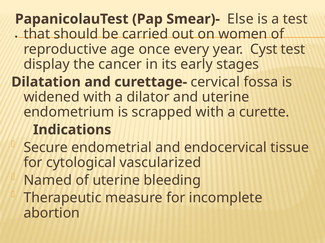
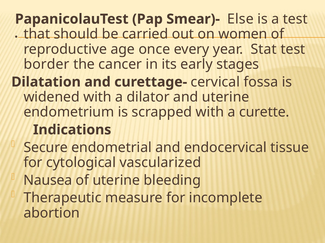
Cyst: Cyst -> Stat
display: display -> border
Named: Named -> Nausea
